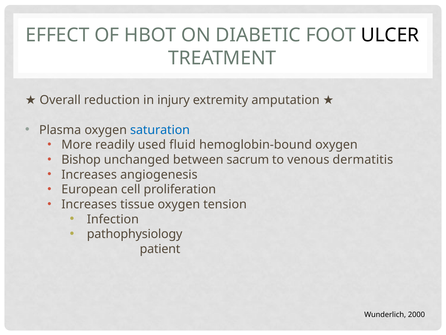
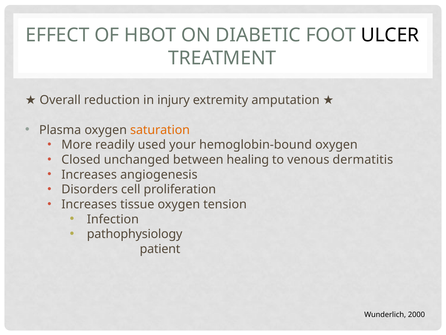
saturation colour: blue -> orange
fluid: fluid -> your
Bishop: Bishop -> Closed
sacrum: sacrum -> healing
European: European -> Disorders
